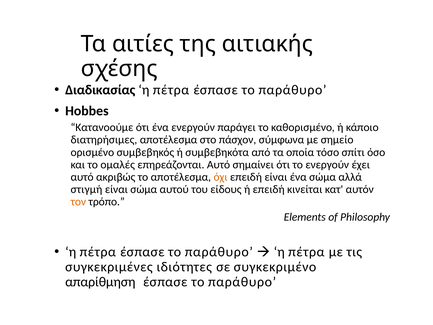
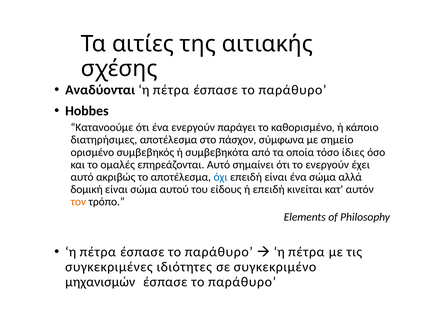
Διαδικασίας: Διαδικασίας -> Αναδύονται
σπίτι: σπίτι -> ίδιες
όχι colour: orange -> blue
στιγμή: στιγμή -> δομική
απαρίθμηση: απαρίθμηση -> μηχανισμών
